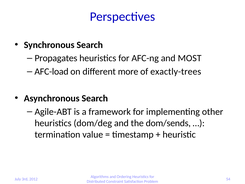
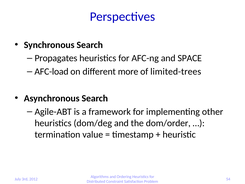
MOST: MOST -> SPACE
exactly-trees: exactly-trees -> limited-trees
dom/sends: dom/sends -> dom/order
